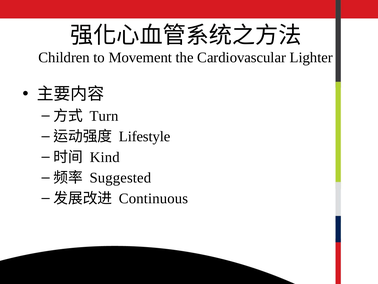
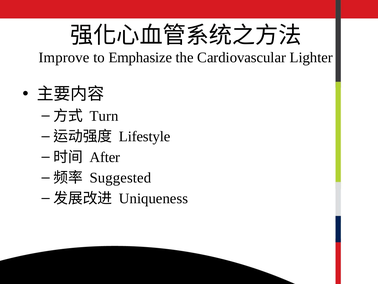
Children: Children -> Improve
Movement: Movement -> Emphasize
Kind: Kind -> After
Continuous: Continuous -> Uniqueness
